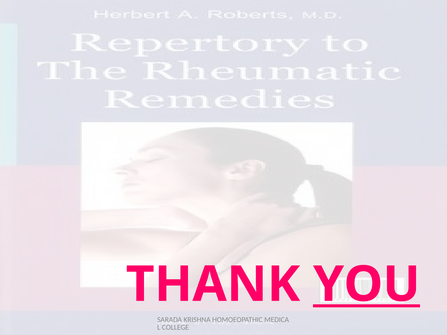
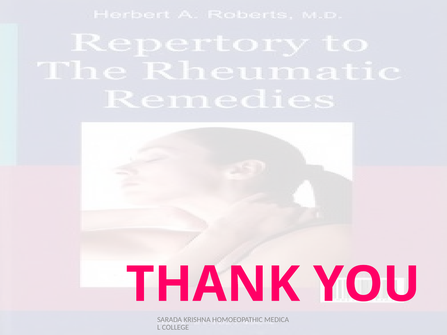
YOU underline: present -> none
